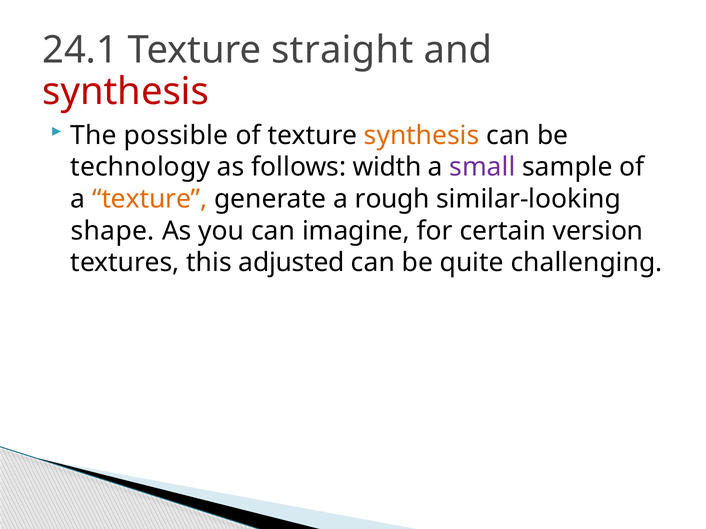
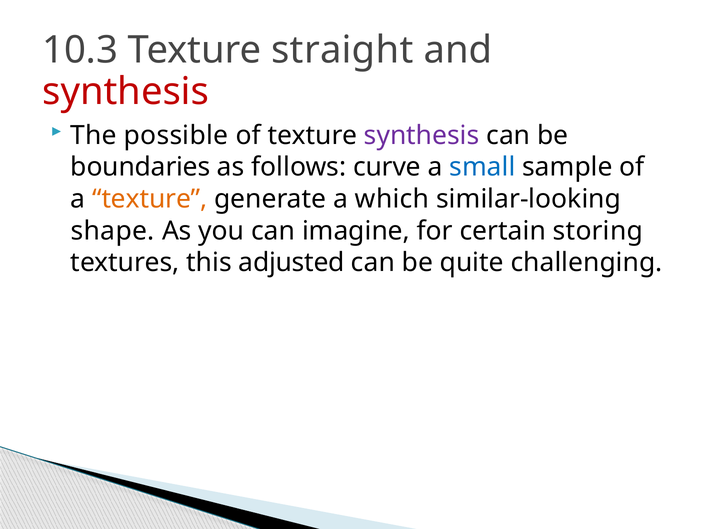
24.1: 24.1 -> 10.3
synthesis at (422, 136) colour: orange -> purple
technology: technology -> boundaries
width: width -> curve
small colour: purple -> blue
rough: rough -> which
version: version -> storing
